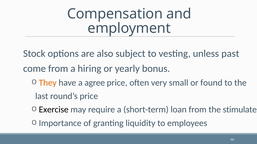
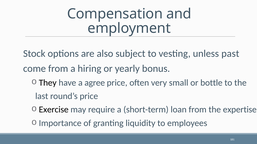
They colour: orange -> black
found: found -> bottle
stimulate: stimulate -> expertise
